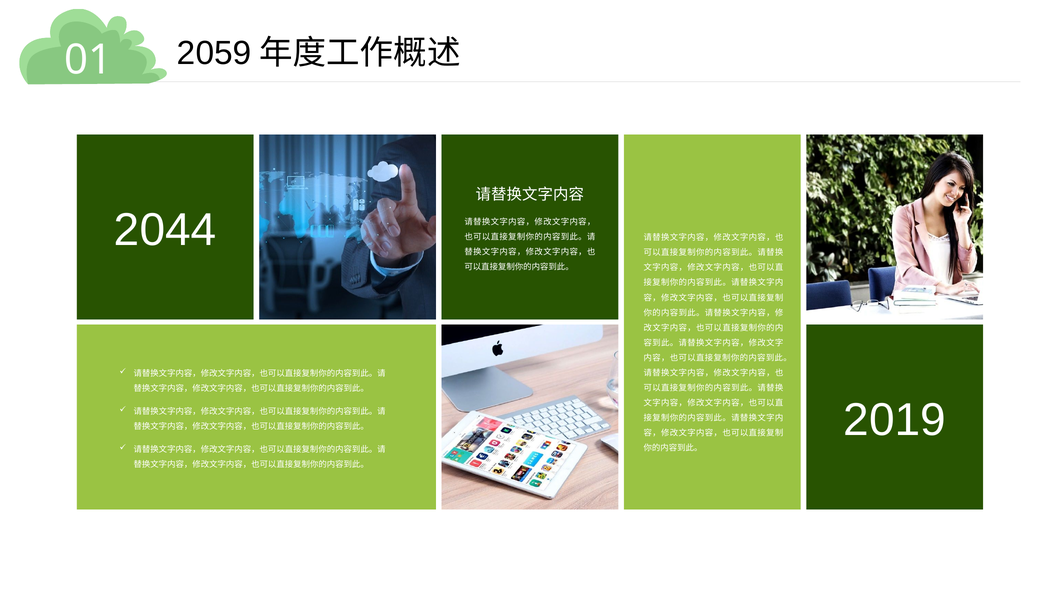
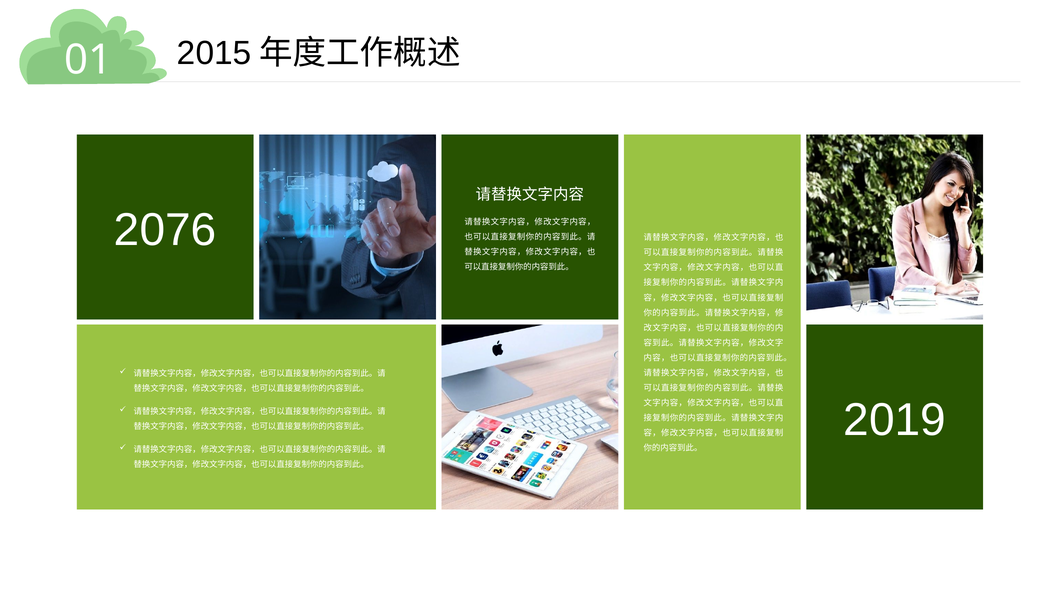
2059: 2059 -> 2015
2044: 2044 -> 2076
